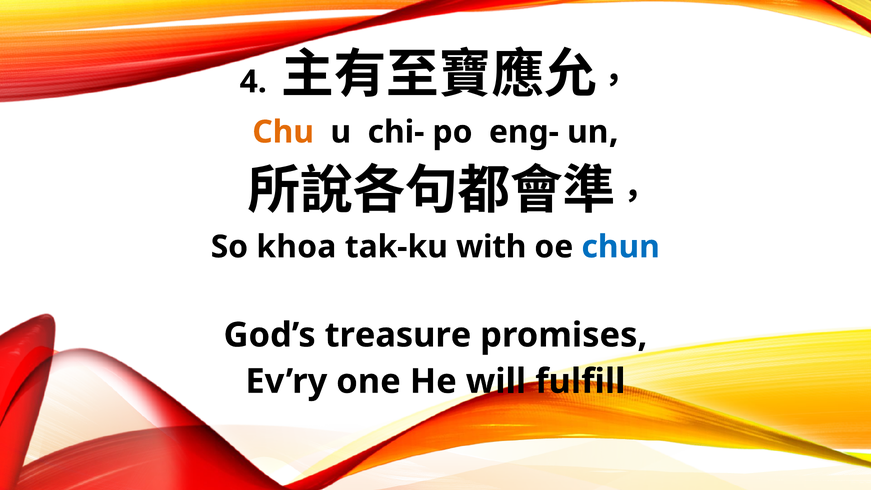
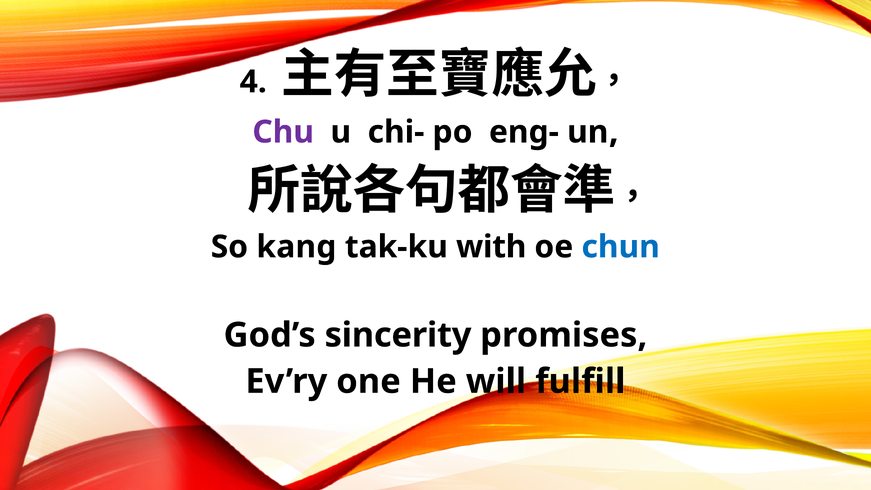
Chu colour: orange -> purple
khoa: khoa -> kang
treasure: treasure -> sincerity
